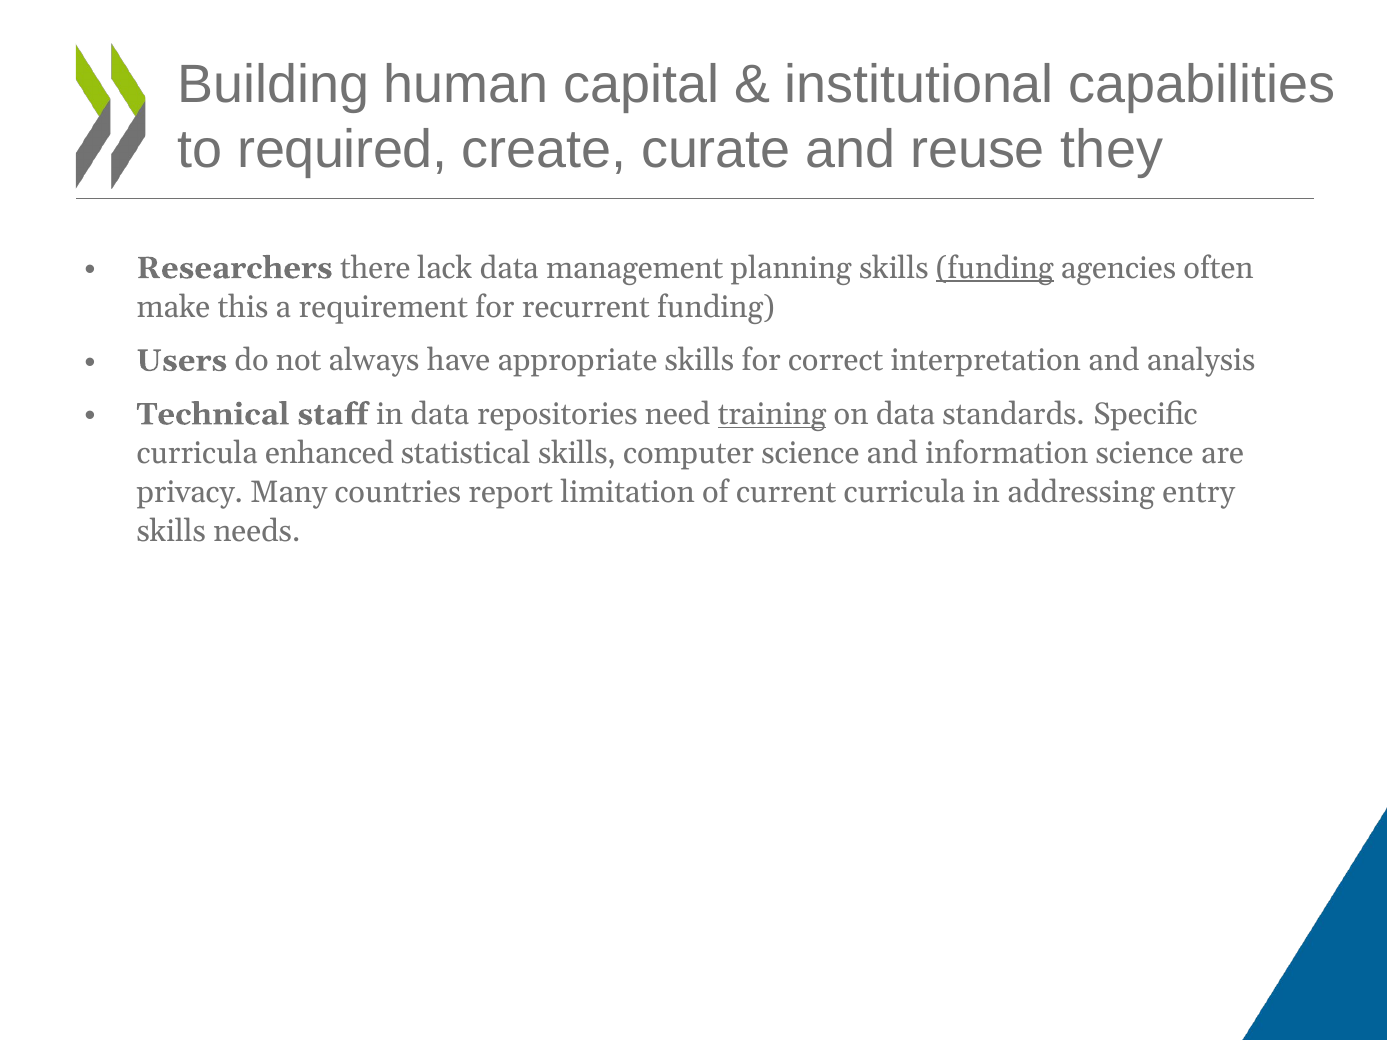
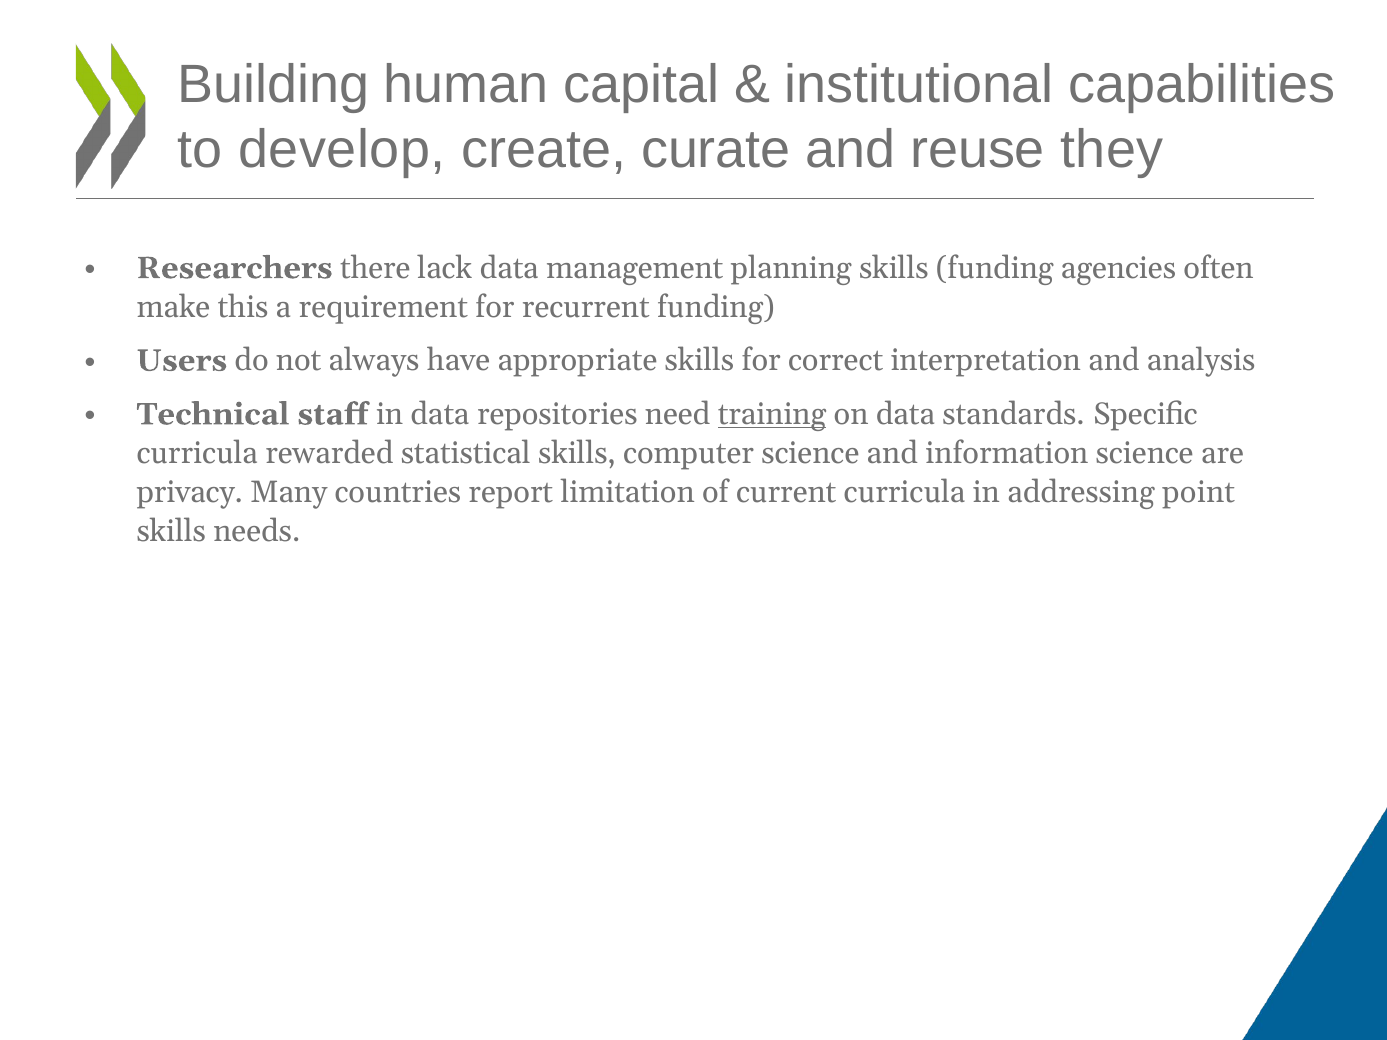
required: required -> develop
funding at (995, 268) underline: present -> none
enhanced: enhanced -> rewarded
entry: entry -> point
